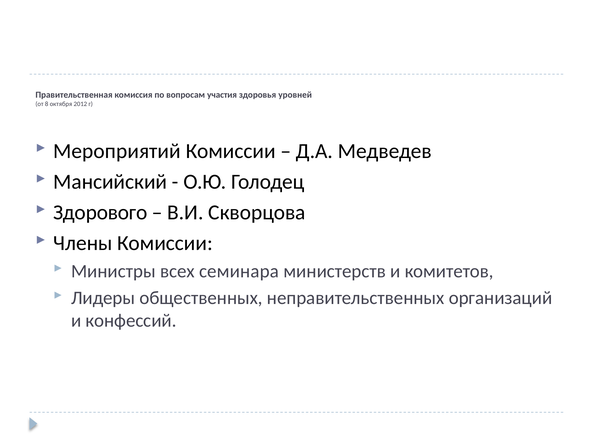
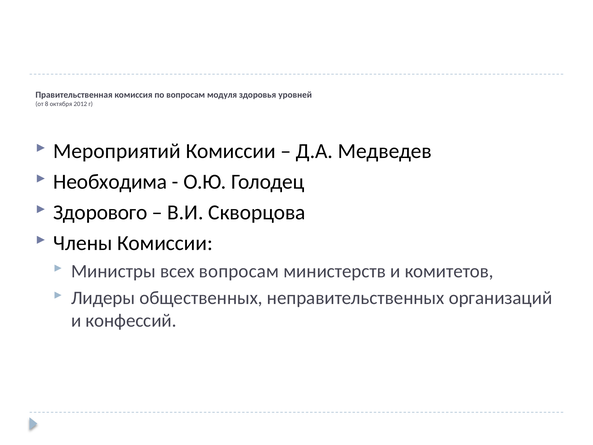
участия: участия -> модуля
Мансийский: Мансийский -> Необходима
всех семинара: семинара -> вопросам
